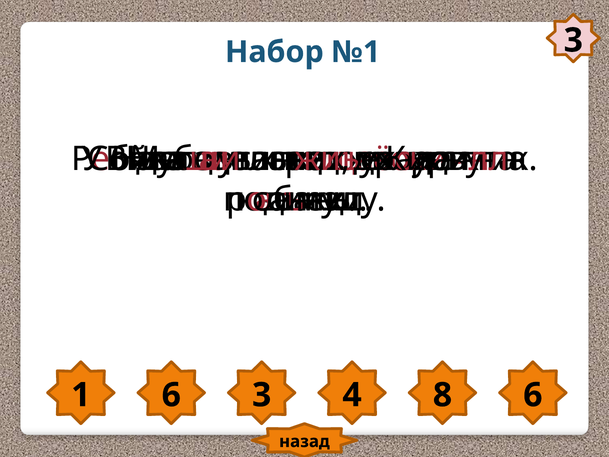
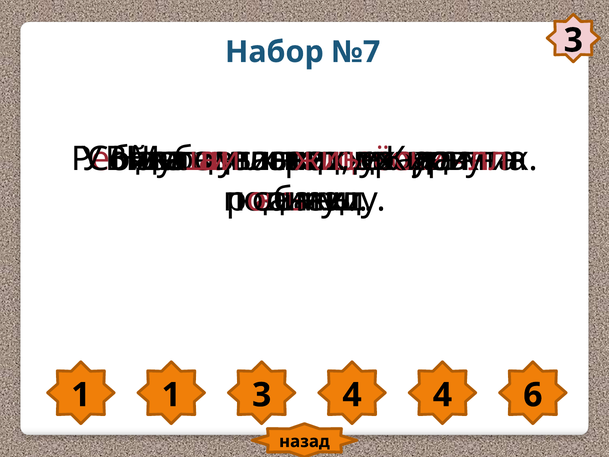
№1: №1 -> №7
1 6: 6 -> 1
4 8: 8 -> 4
